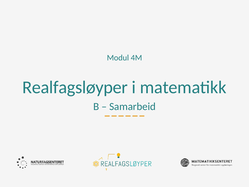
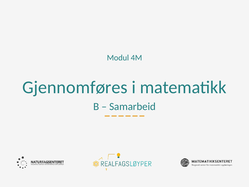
Realfagsløyper: Realfagsløyper -> Gjennomføres
